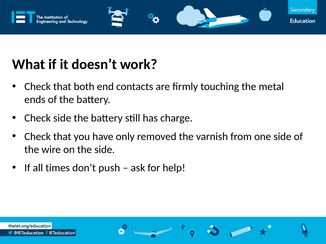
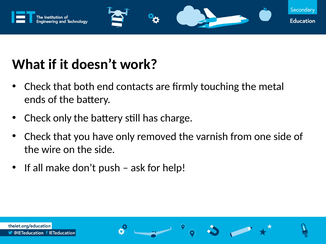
Check side: side -> only
times: times -> make
